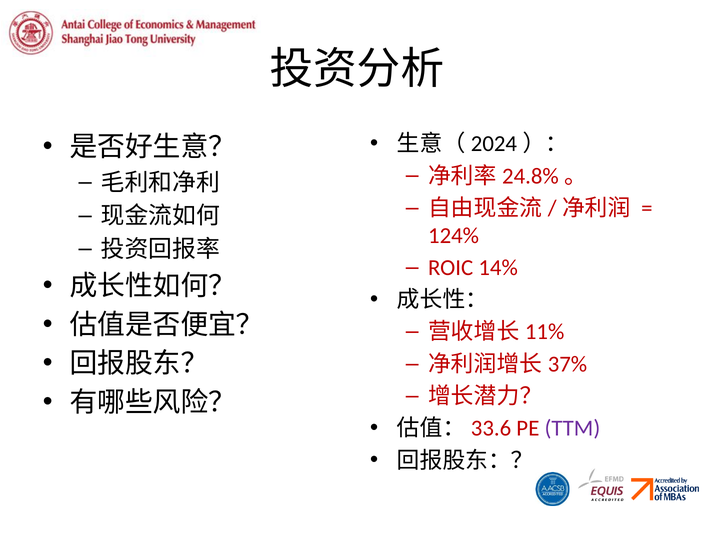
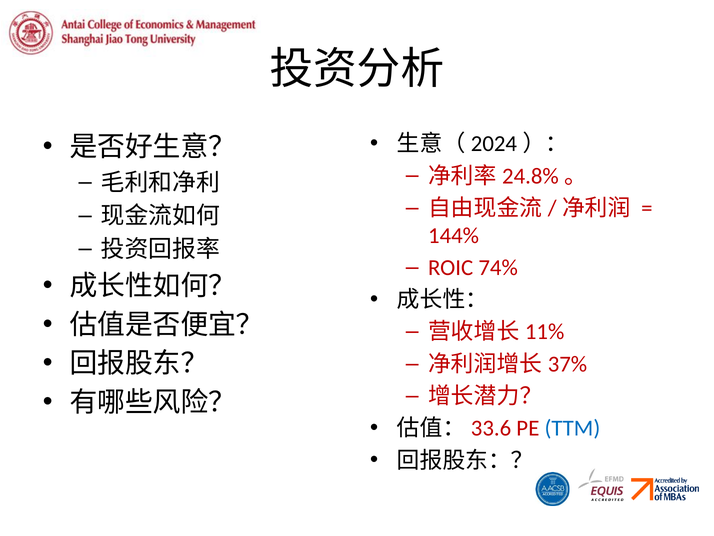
124%: 124% -> 144%
14%: 14% -> 74%
TTM colour: purple -> blue
